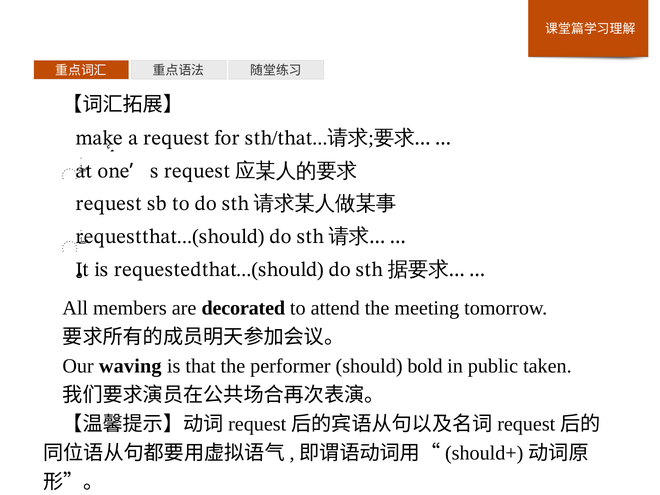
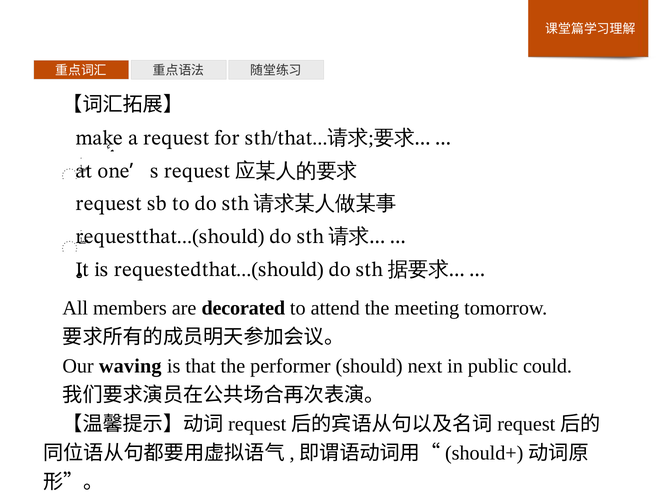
bold: bold -> next
taken: taken -> could
